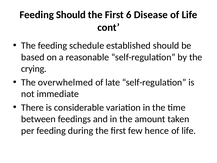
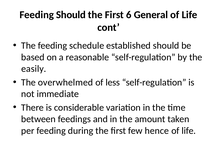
Disease: Disease -> General
crying: crying -> easily
late: late -> less
